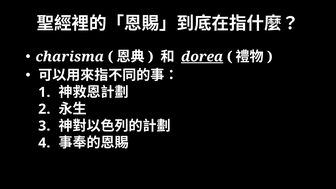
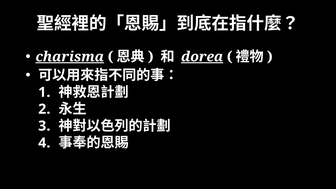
charisma underline: none -> present
